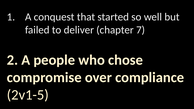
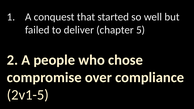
7: 7 -> 5
